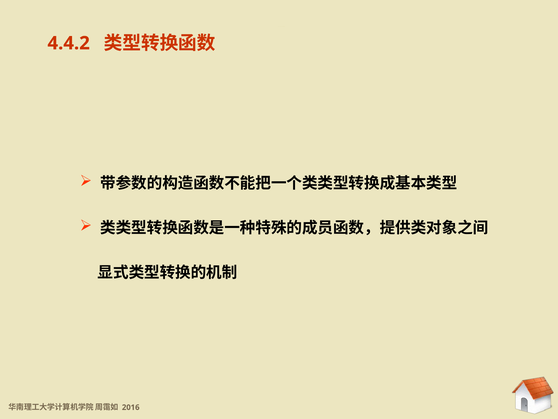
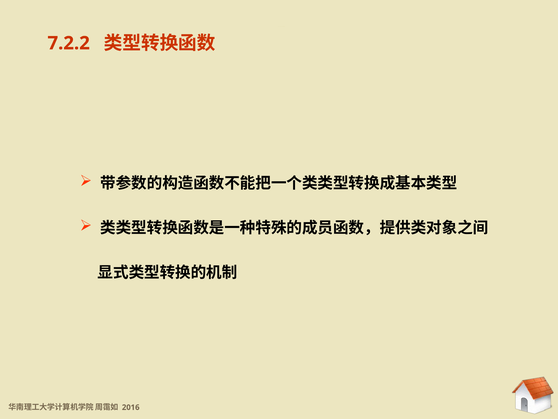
4.4.2: 4.4.2 -> 7.2.2
